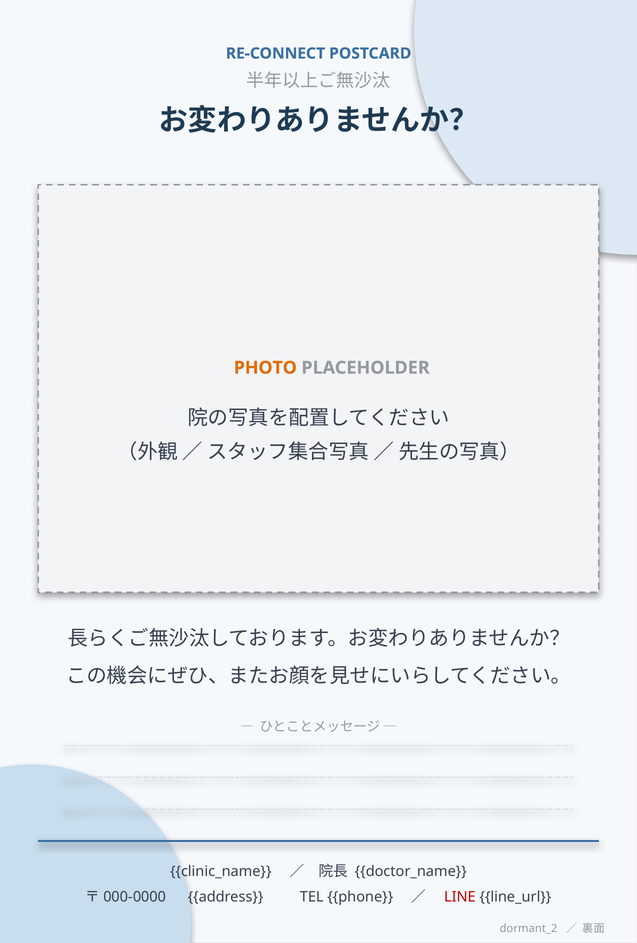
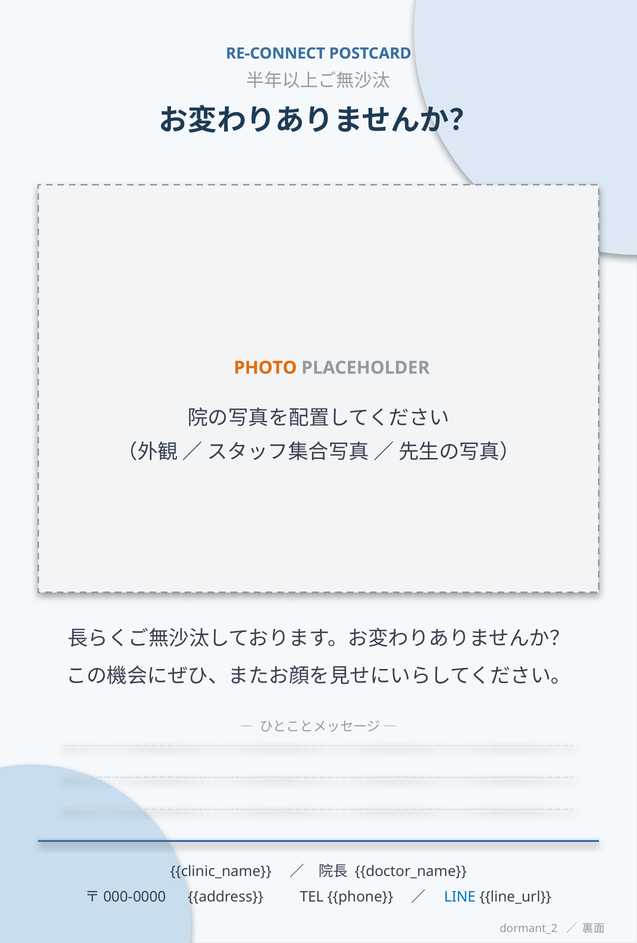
LINE colour: red -> blue
